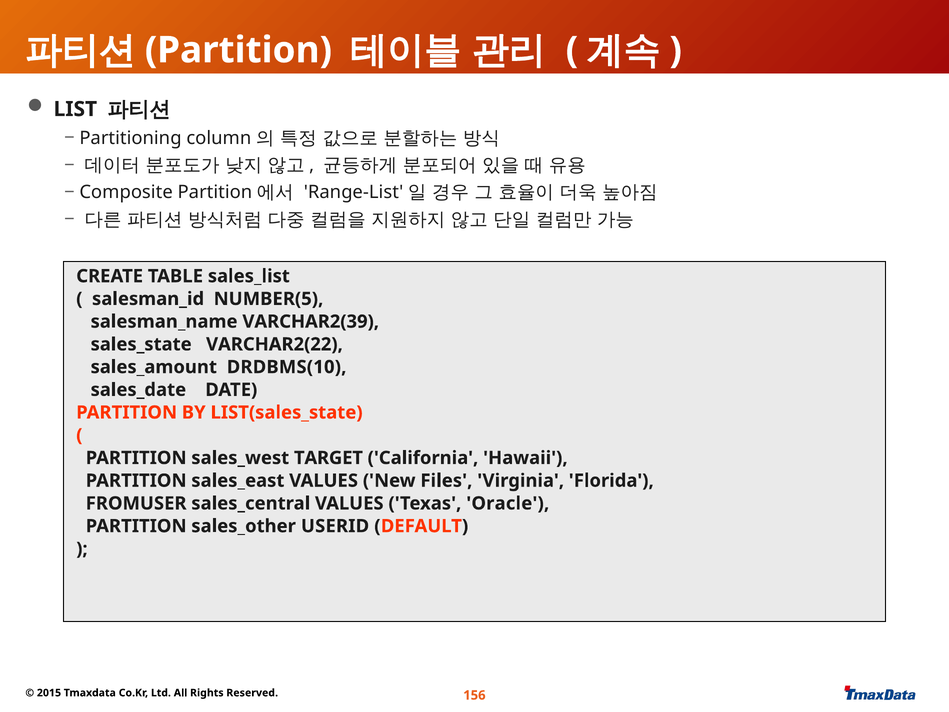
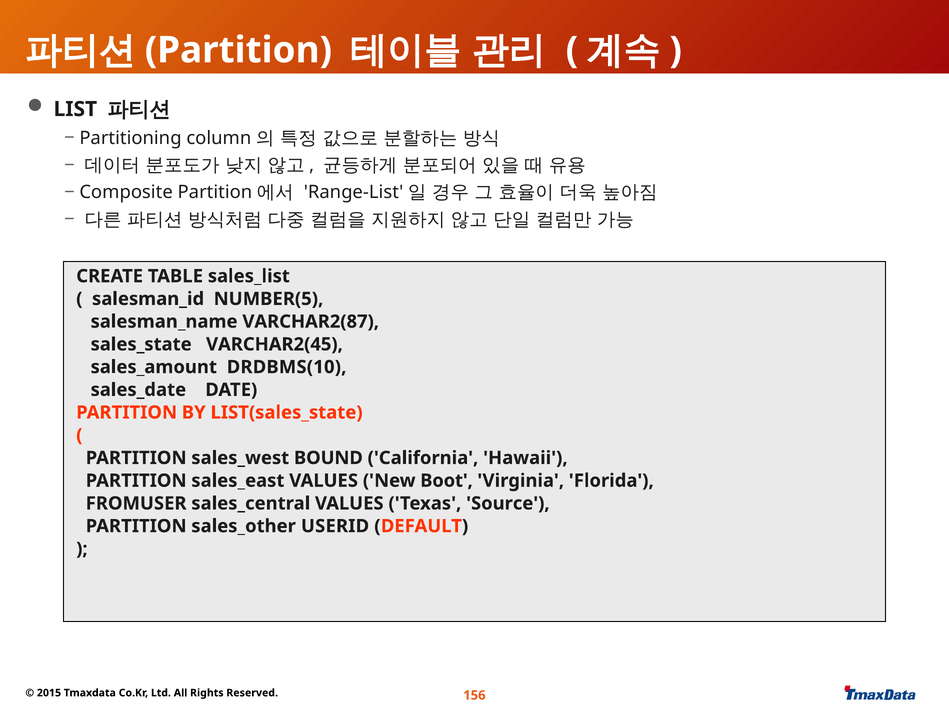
VARCHAR2(39: VARCHAR2(39 -> VARCHAR2(87
VARCHAR2(22: VARCHAR2(22 -> VARCHAR2(45
TARGET: TARGET -> BOUND
Files: Files -> Boot
Oracle: Oracle -> Source
